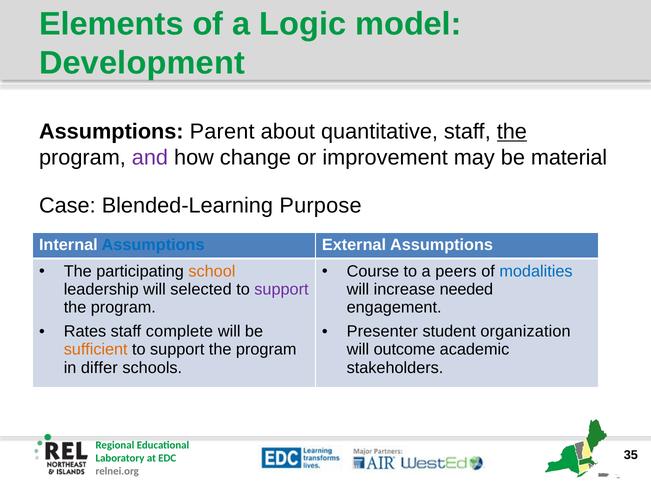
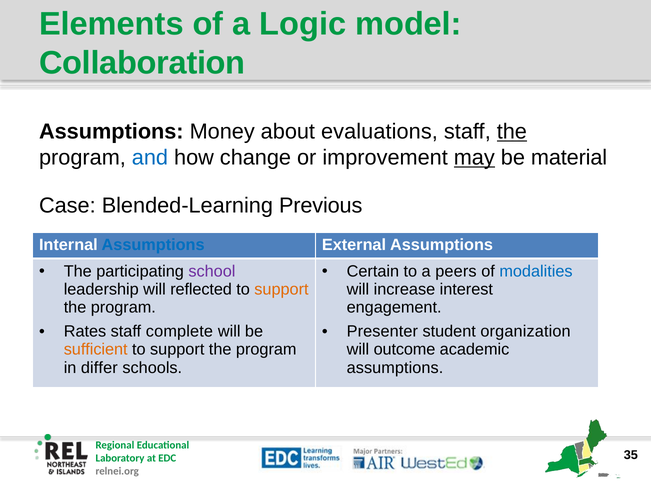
Development: Development -> Collaboration
Parent: Parent -> Money
quantitative: quantitative -> evaluations
and colour: purple -> blue
may underline: none -> present
Purpose: Purpose -> Previous
school colour: orange -> purple
Course: Course -> Certain
selected: selected -> reflected
support at (281, 290) colour: purple -> orange
needed: needed -> interest
stakeholders at (395, 368): stakeholders -> assumptions
